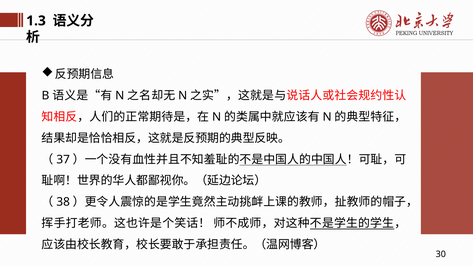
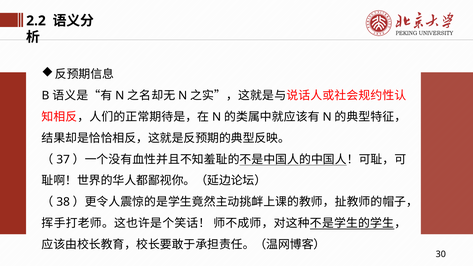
1.3: 1.3 -> 2.2
